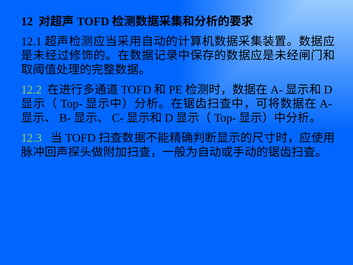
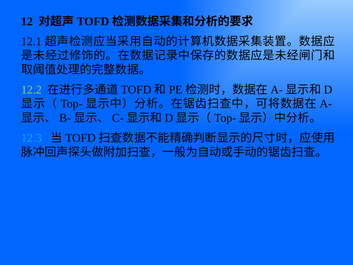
12.3 colour: light green -> light blue
